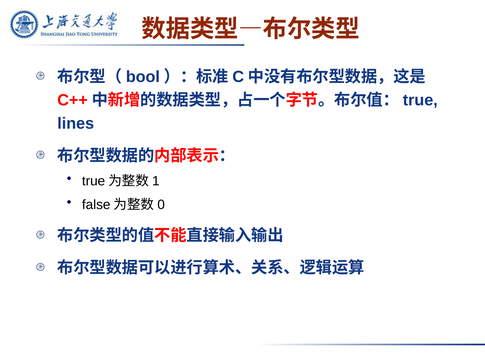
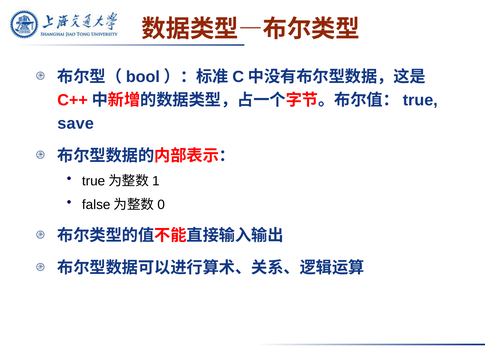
lines: lines -> save
